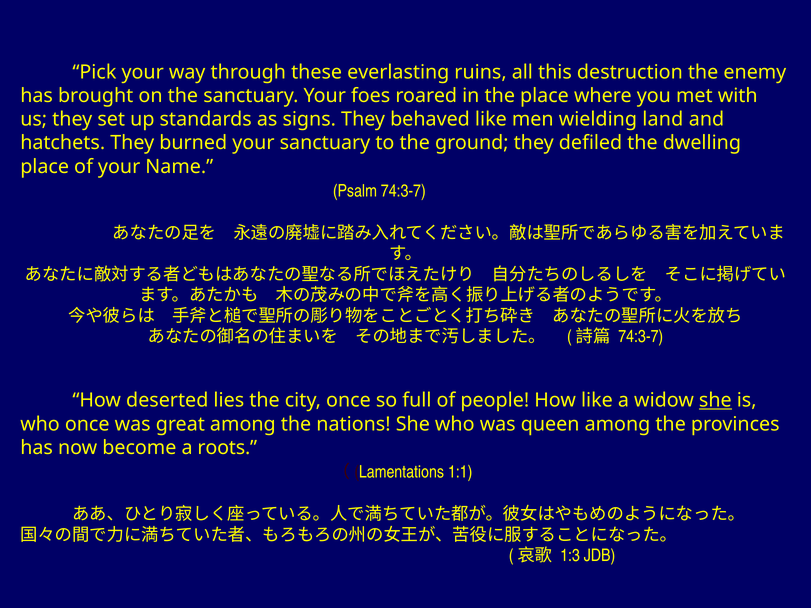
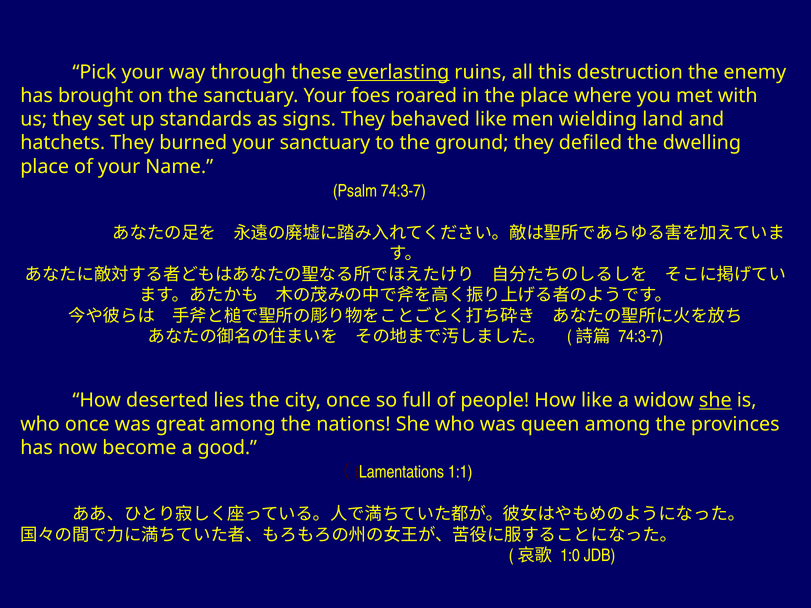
everlasting underline: none -> present
roots: roots -> good
1:3: 1:3 -> 1:0
